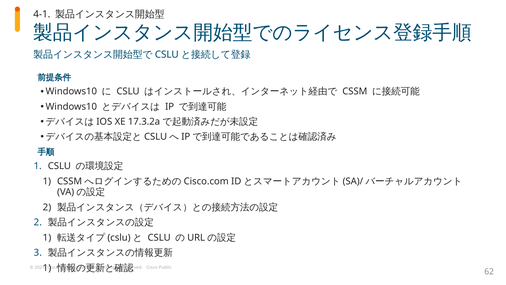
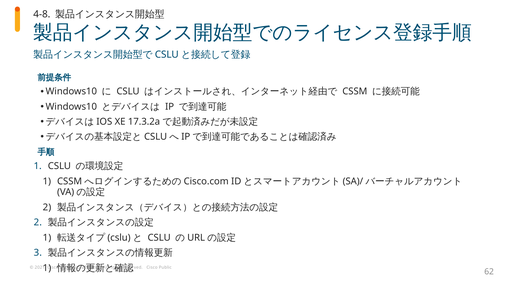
4-1: 4-1 -> 4-8
